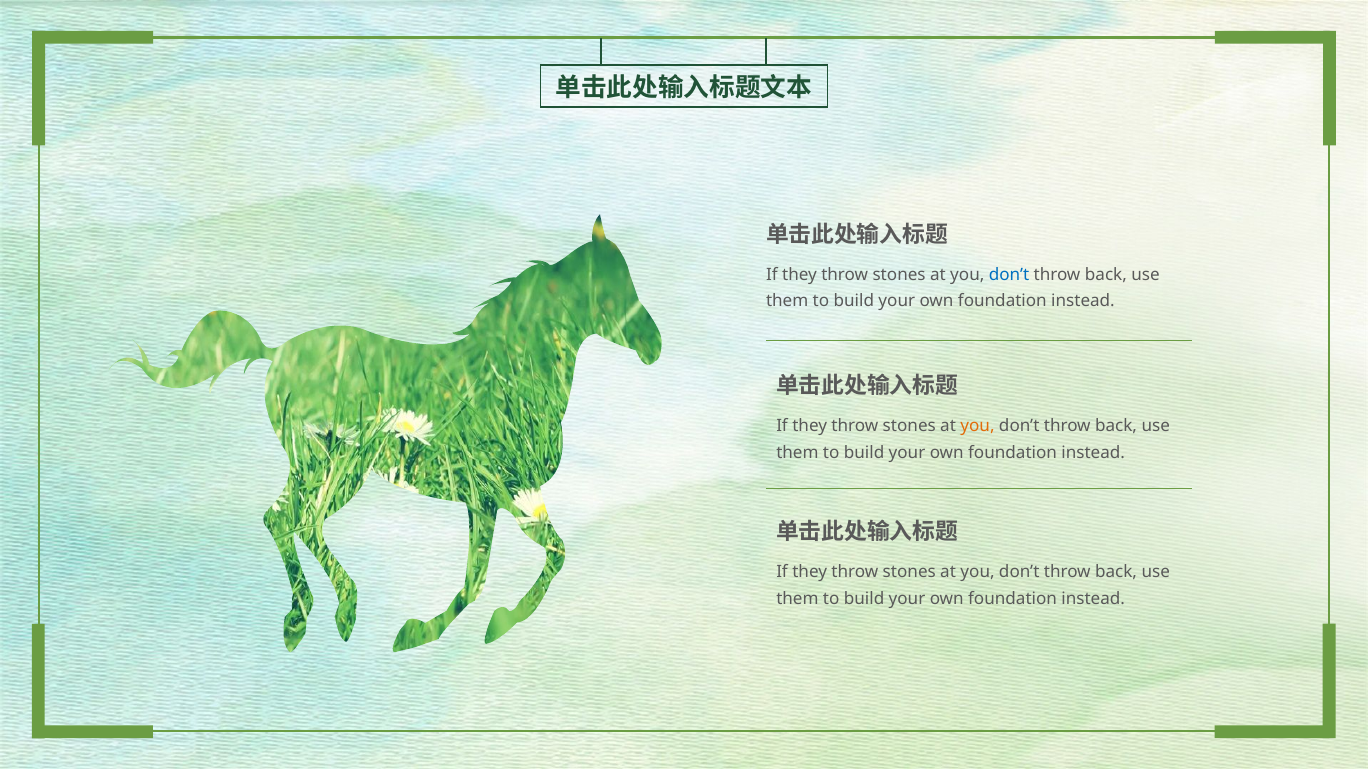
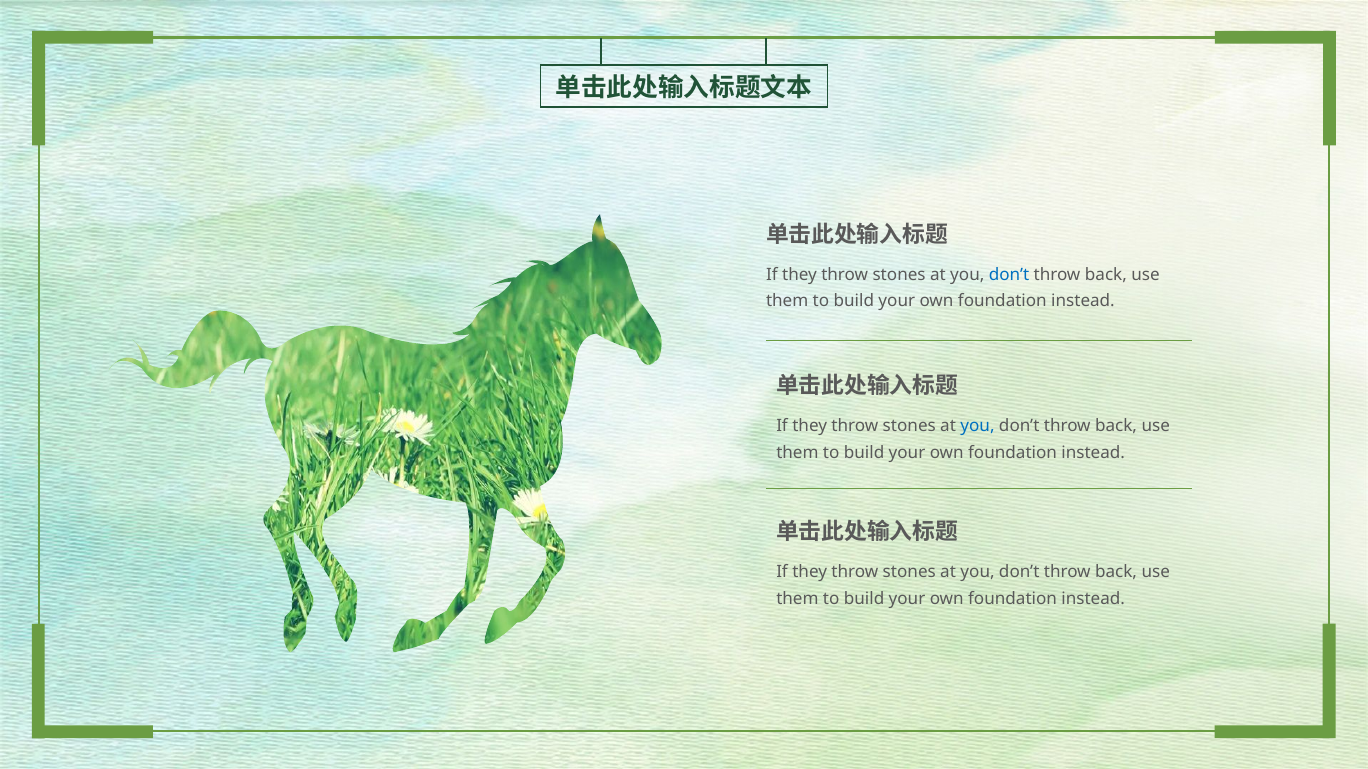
you at (978, 426) colour: orange -> blue
